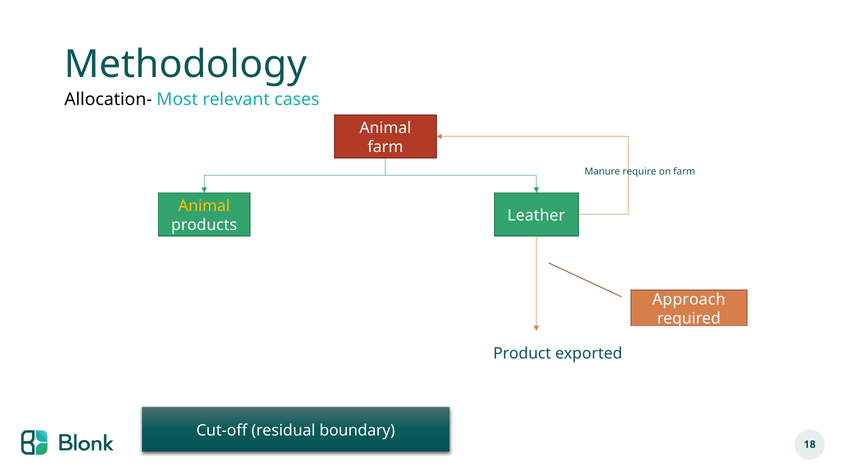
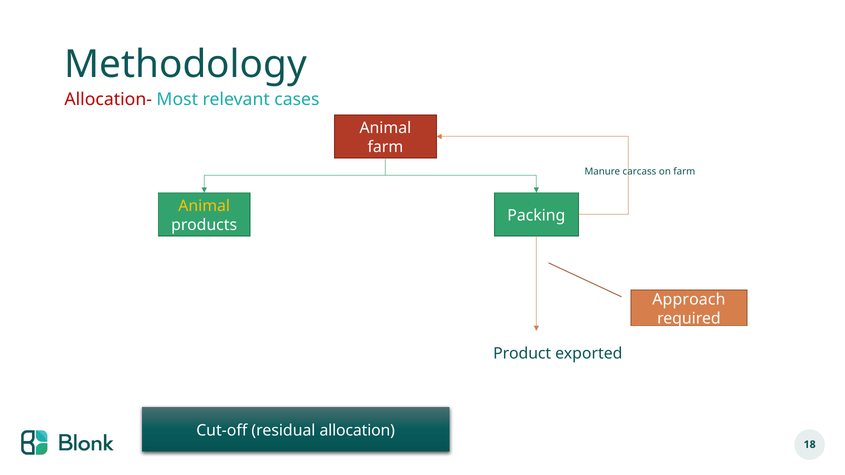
Allocation- colour: black -> red
require: require -> carcass
Leather: Leather -> Packing
boundary: boundary -> allocation
